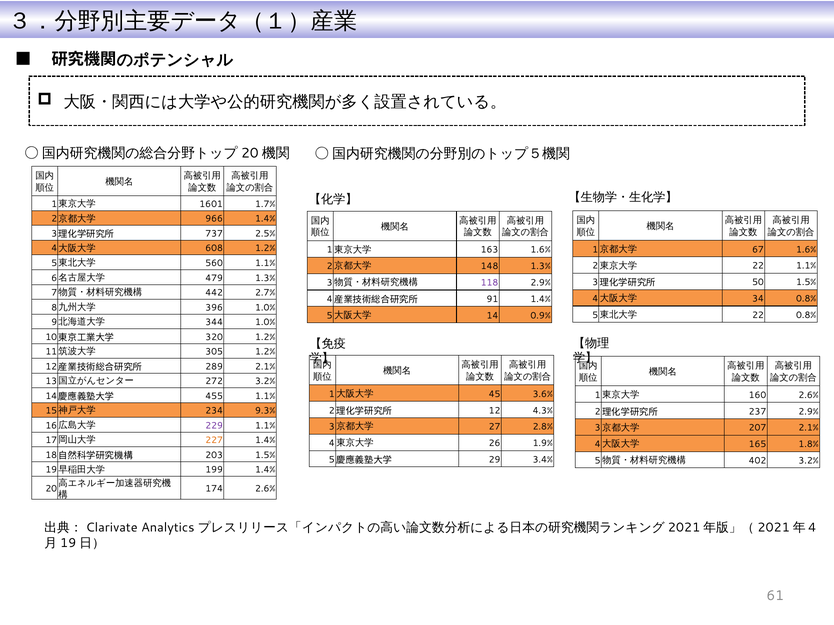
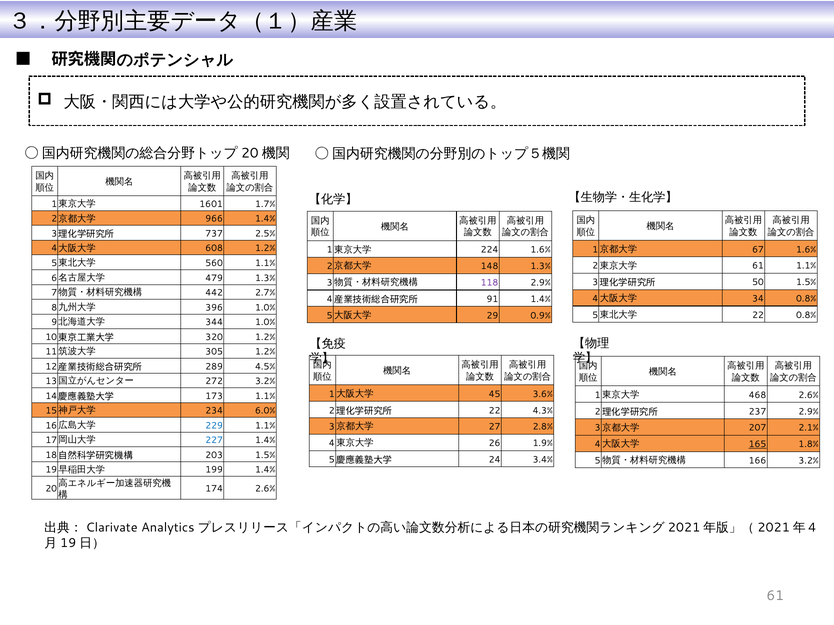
163: 163 -> 224
22 at (758, 266): 22 -> 61
14: 14 -> 29
289 2.1%: 2.1% -> 4.5%
160: 160 -> 468
455: 455 -> 173
9.3%: 9.3% -> 6.0%
12 at (495, 411): 12 -> 22
229 colour: purple -> blue
227 colour: orange -> blue
165 underline: none -> present
29: 29 -> 24
402: 402 -> 166
